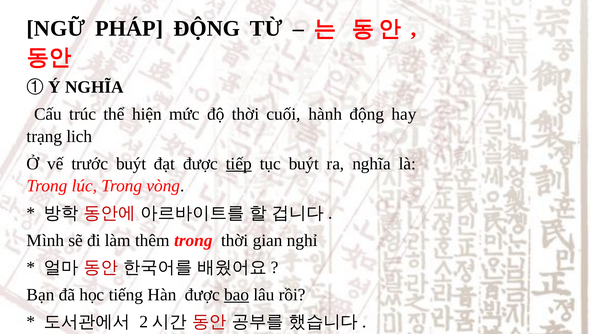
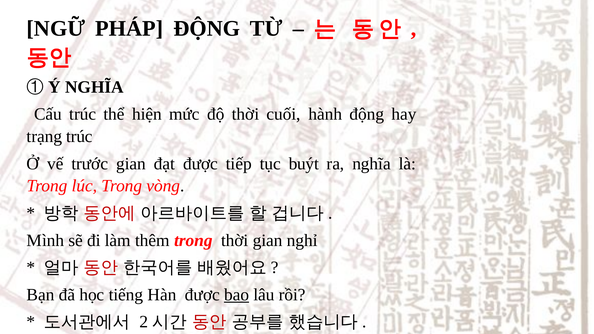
trạng lich: lich -> trúc
trước buýt: buýt -> gian
tiếp underline: present -> none
